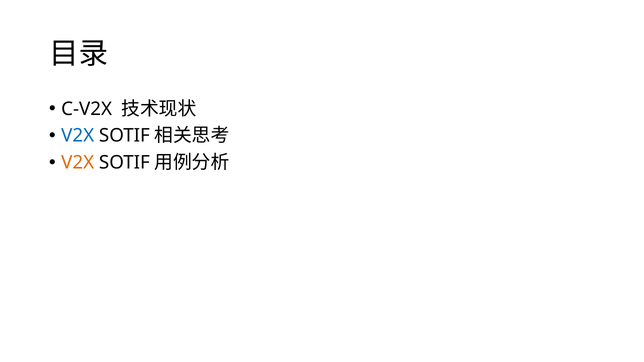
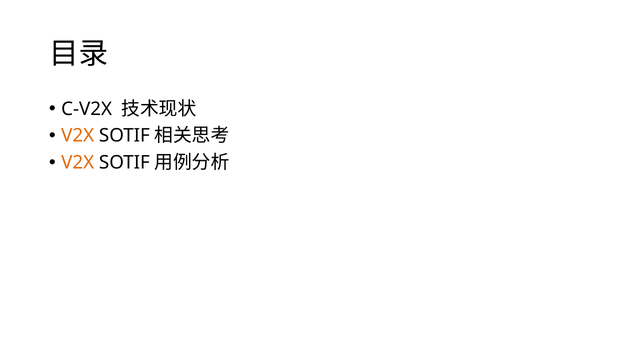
V2X at (78, 136) colour: blue -> orange
